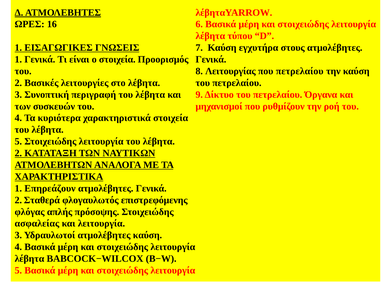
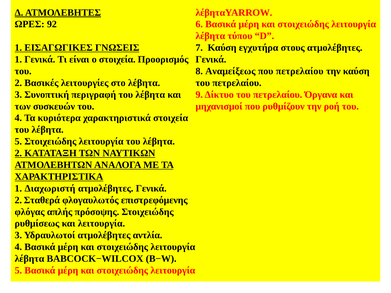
16: 16 -> 92
Λειτουργίας: Λειτουργίας -> Αναμείξεως
Επηρεάζουν: Επηρεάζουν -> Διαχωριστή
ασφαλείας: ασφαλείας -> ρυθμίσεως
ατμολέβητες καύση: καύση -> αντλία
